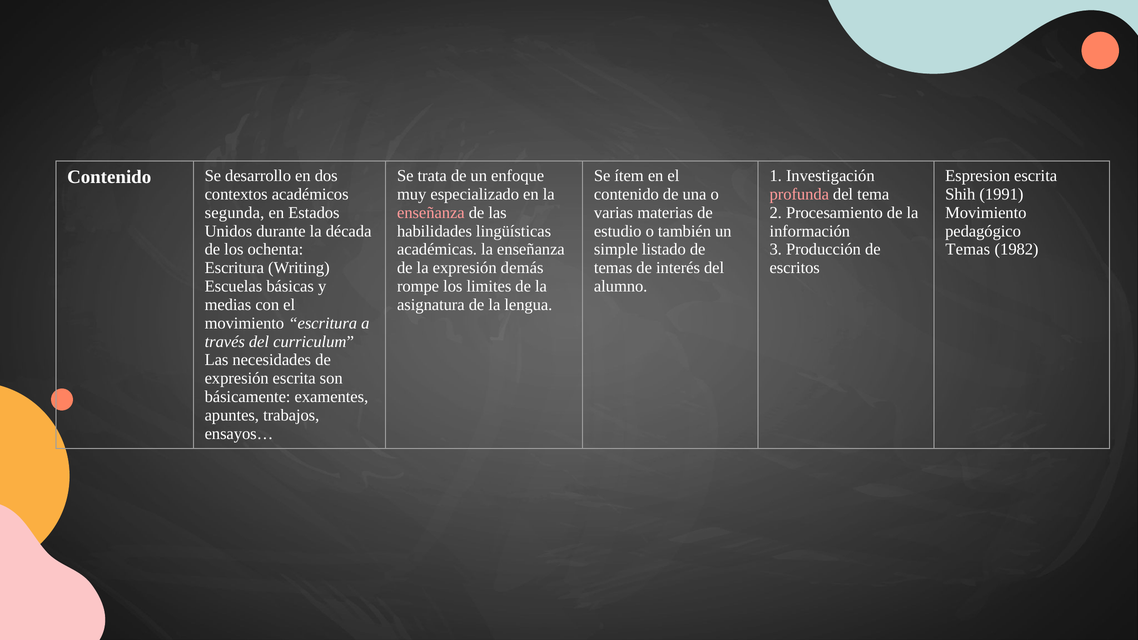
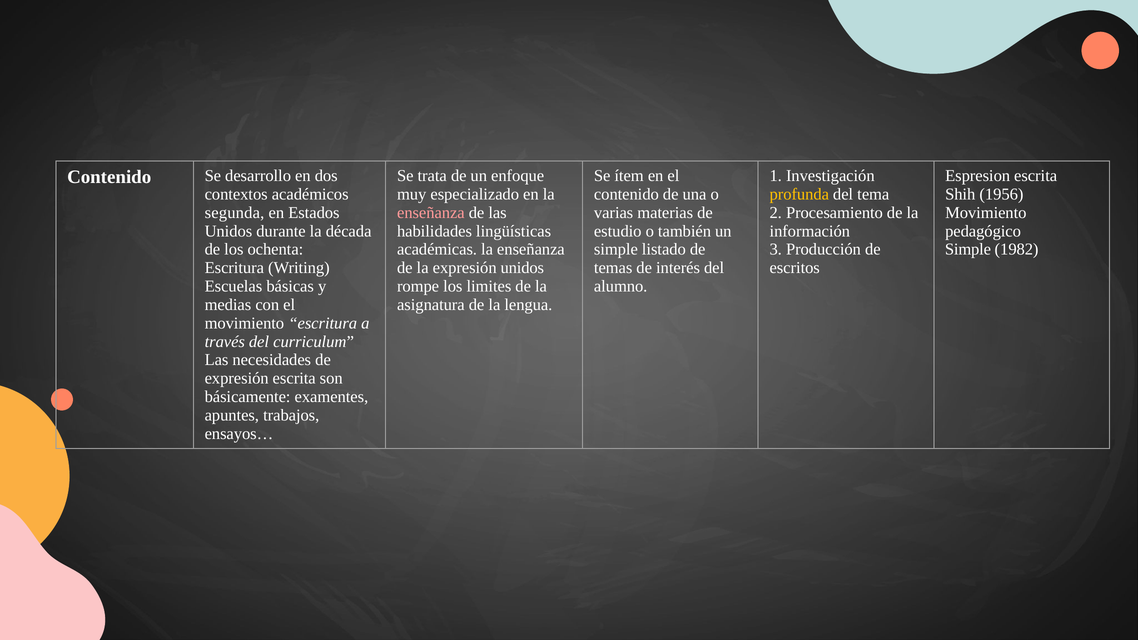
profunda colour: pink -> yellow
1991: 1991 -> 1956
Temas at (968, 250): Temas -> Simple
expresión demás: demás -> unidos
